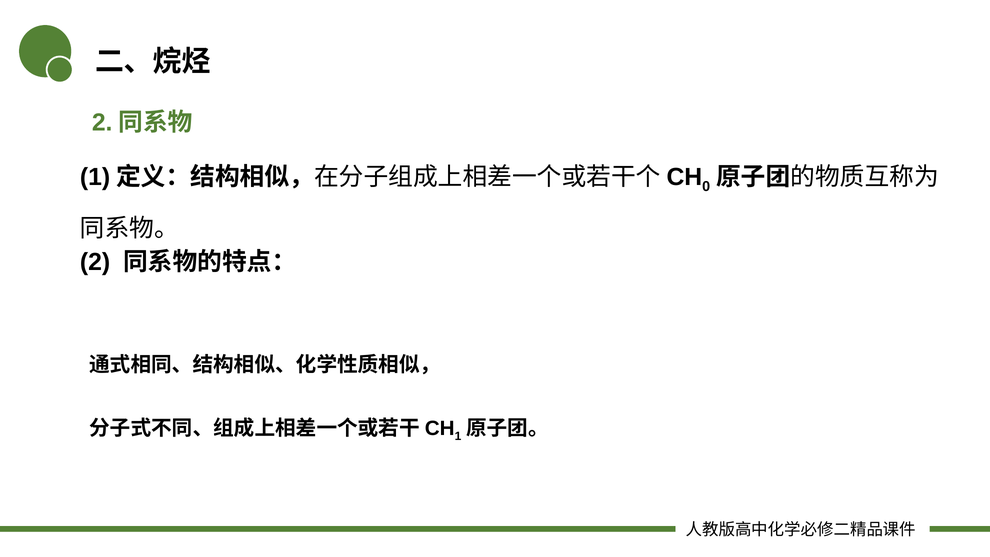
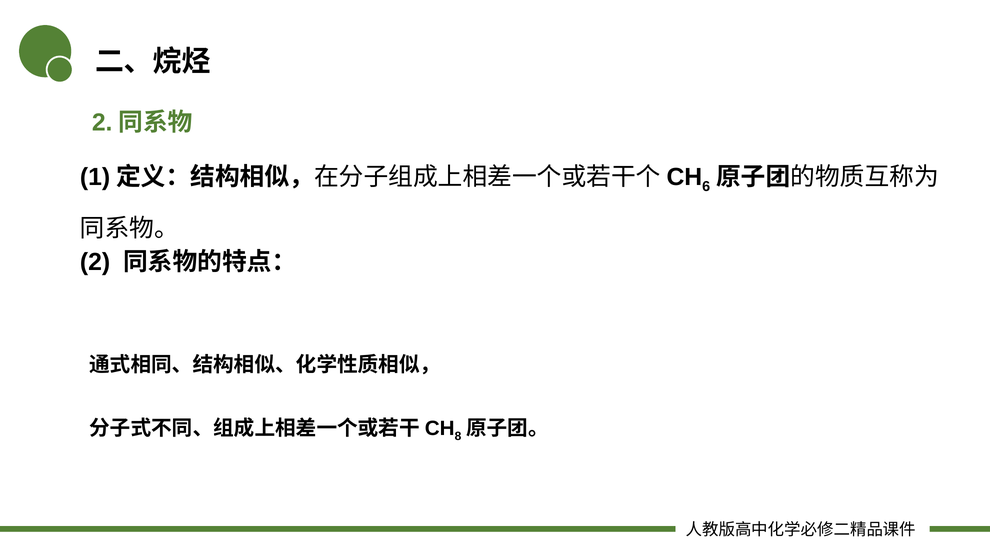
0: 0 -> 6
1: 1 -> 8
